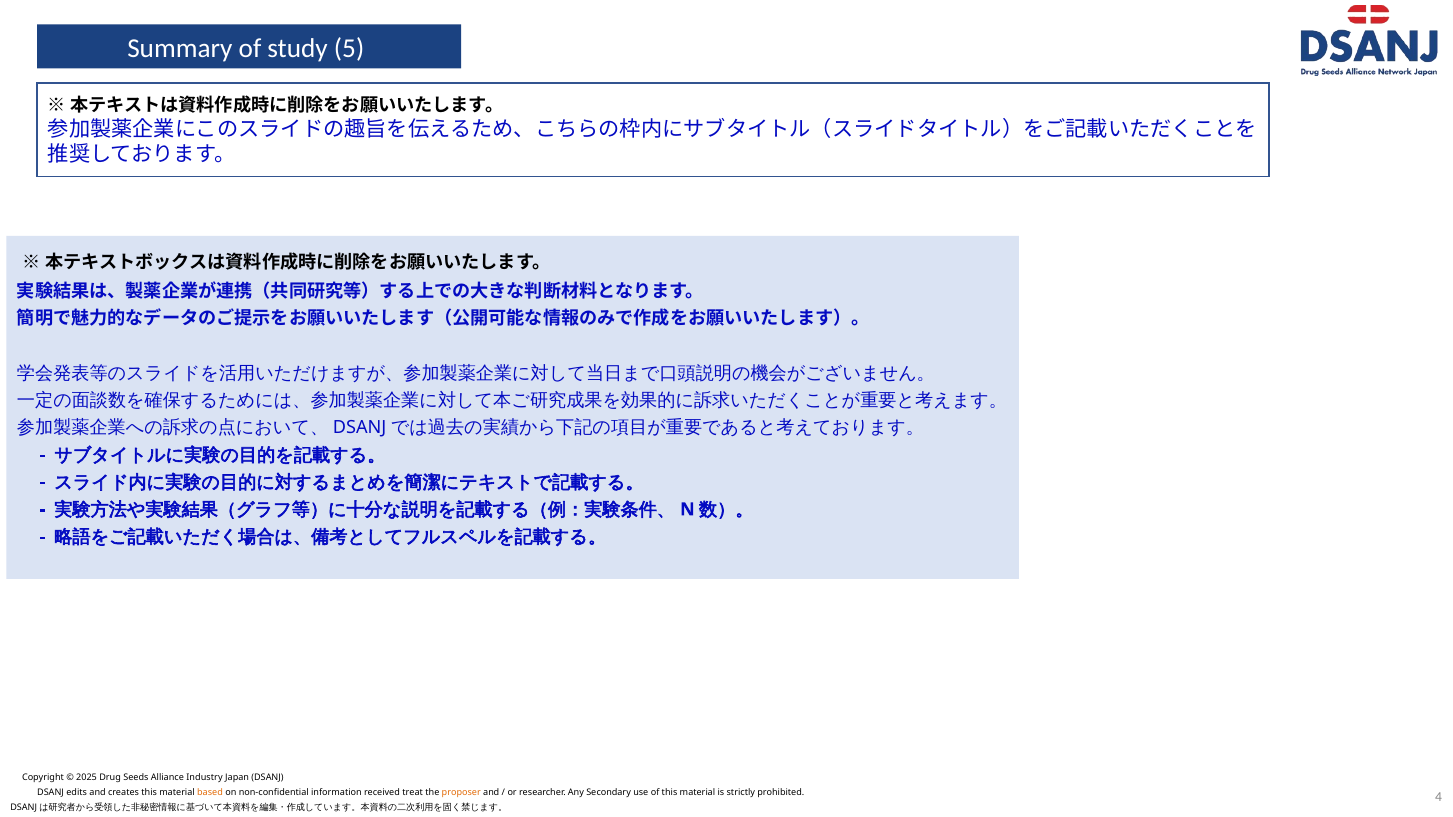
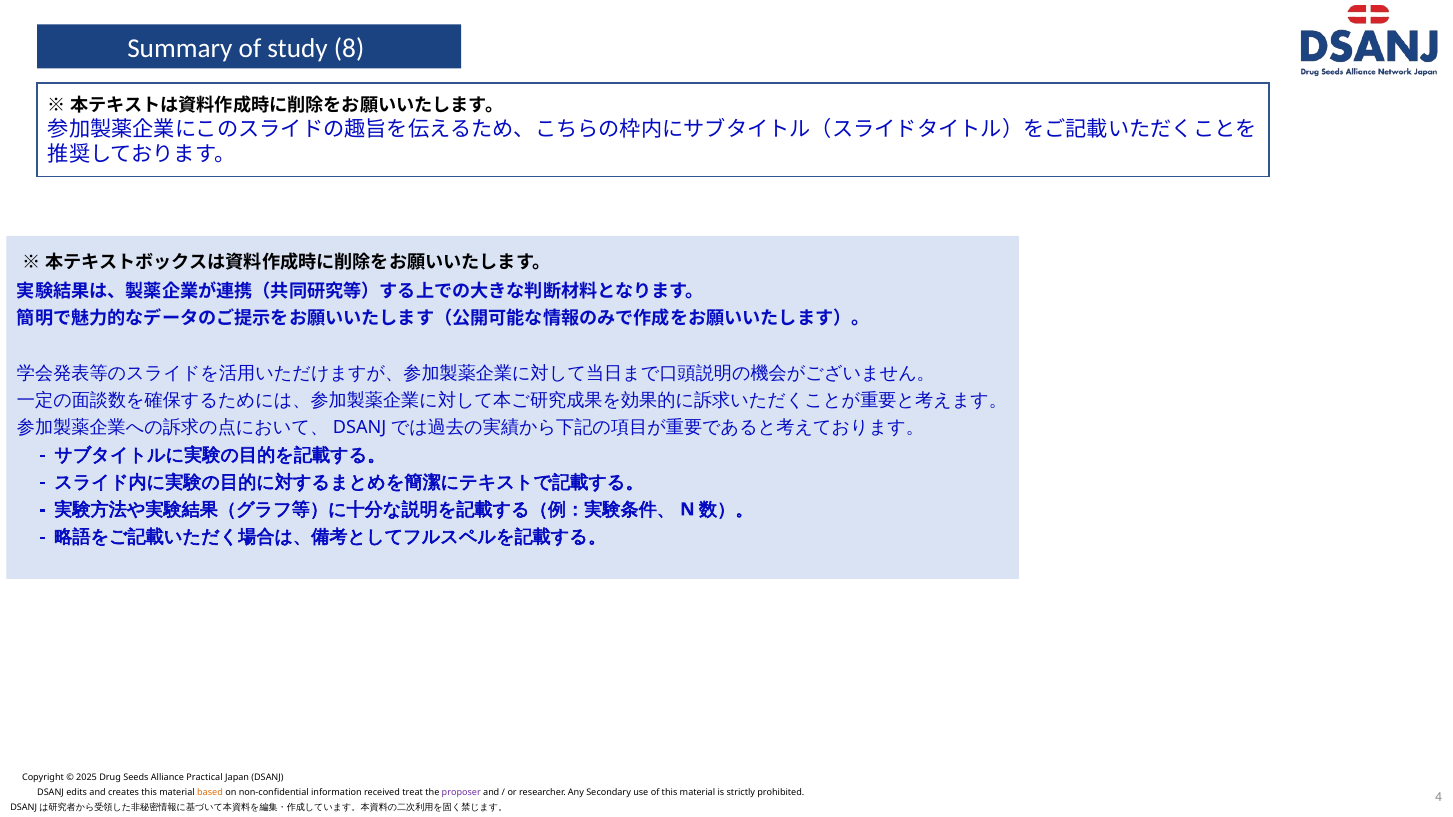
5: 5 -> 8
Industry: Industry -> Practical
proposer colour: orange -> purple
